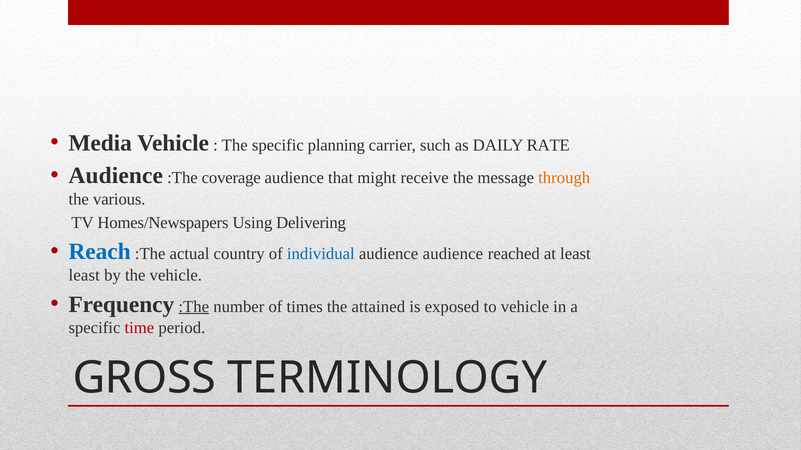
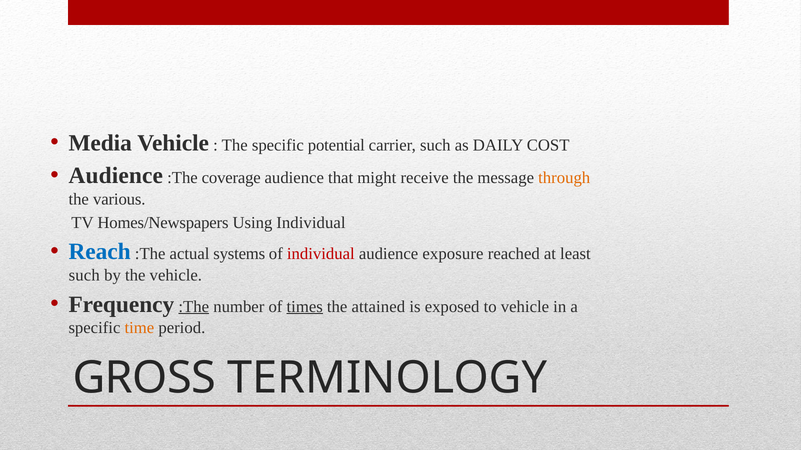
planning: planning -> potential
RATE: RATE -> COST
Using Delivering: Delivering -> Individual
country: country -> systems
individual at (321, 254) colour: blue -> red
audience audience: audience -> exposure
least at (84, 276): least -> such
times underline: none -> present
time colour: red -> orange
